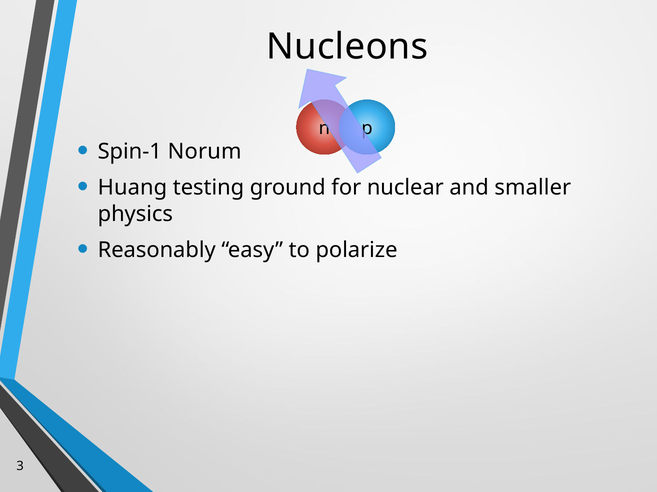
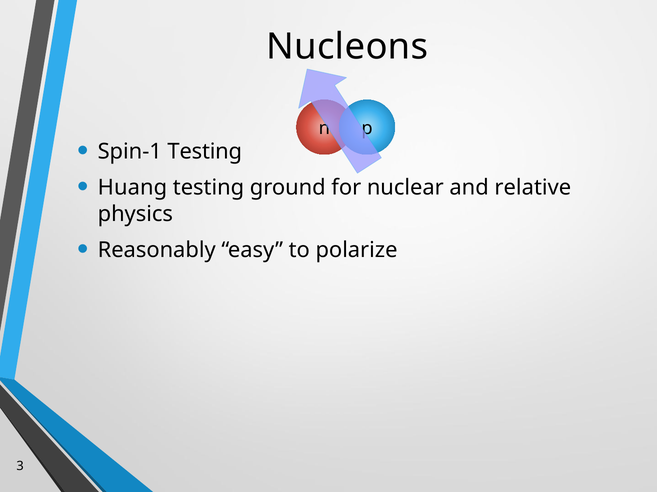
Spin-1 Norum: Norum -> Testing
smaller: smaller -> relative
